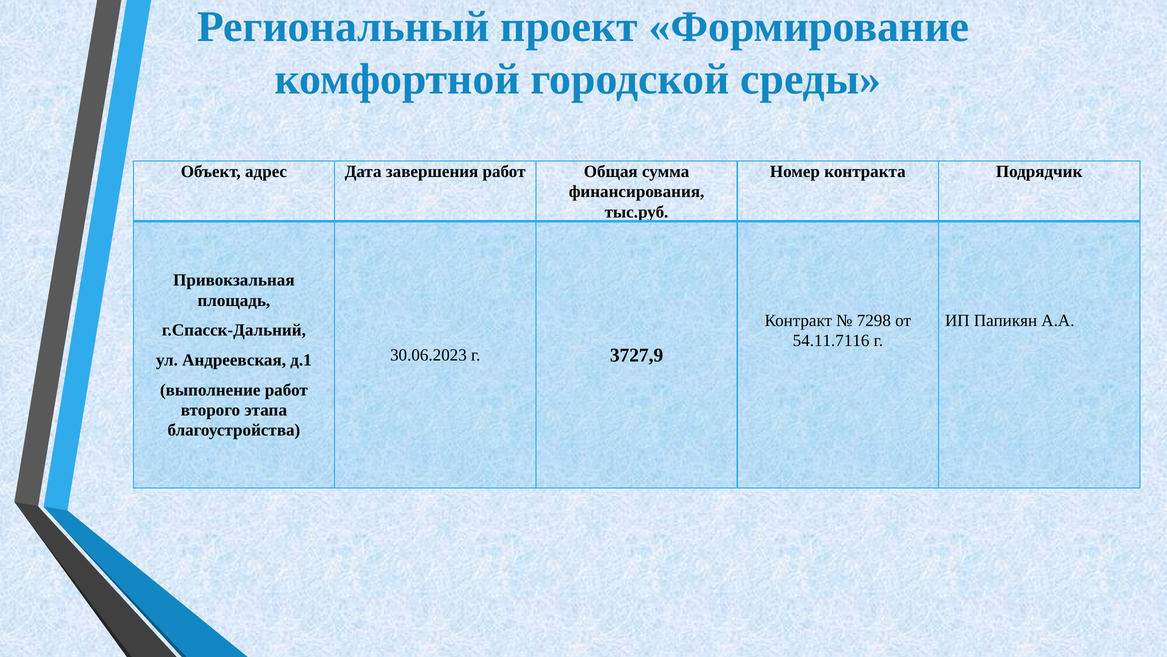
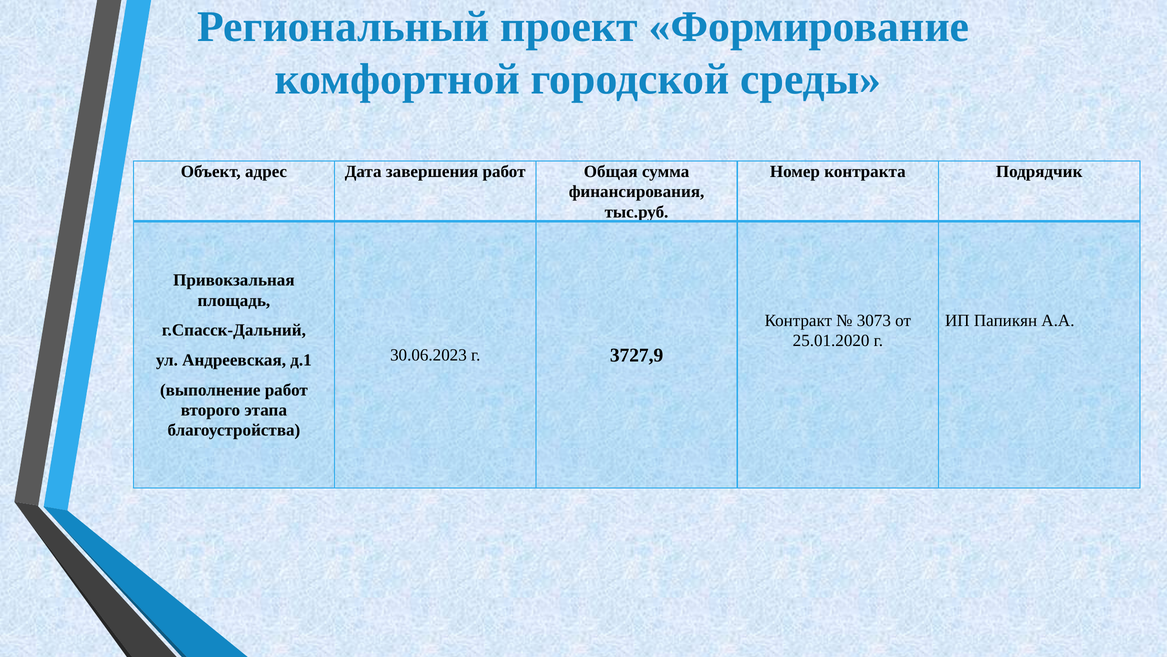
7298: 7298 -> 3073
54.11.7116: 54.11.7116 -> 25.01.2020
